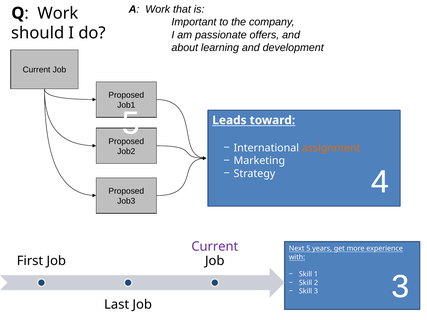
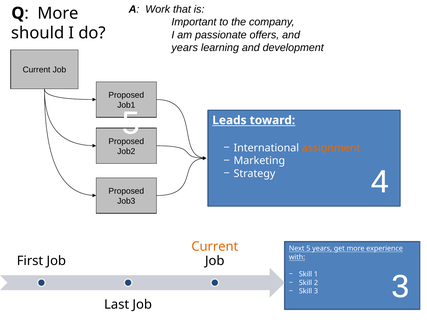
Work at (58, 13): Work -> More
about at (185, 48): about -> years
Current at (215, 247) colour: purple -> orange
